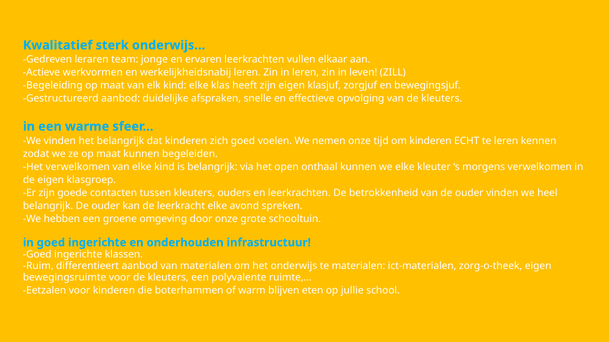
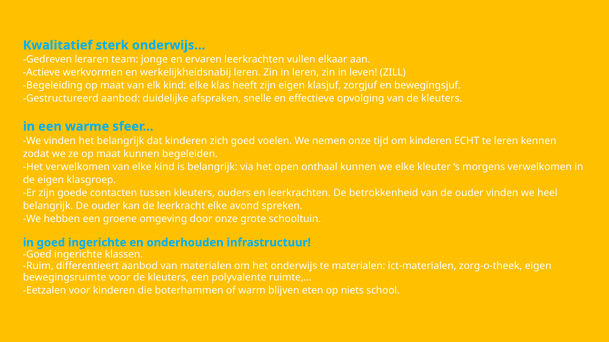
jullie: jullie -> niets
